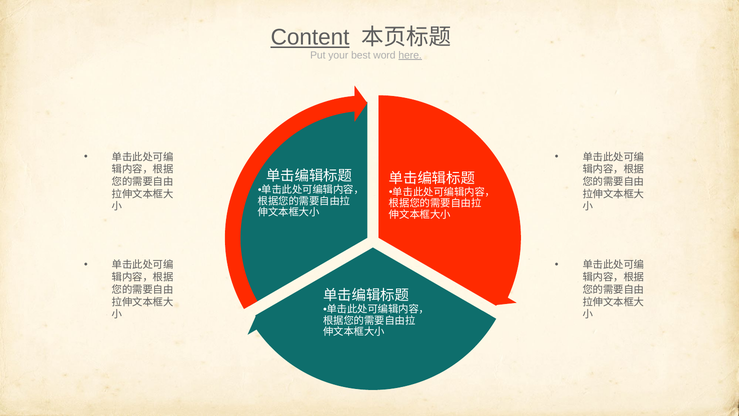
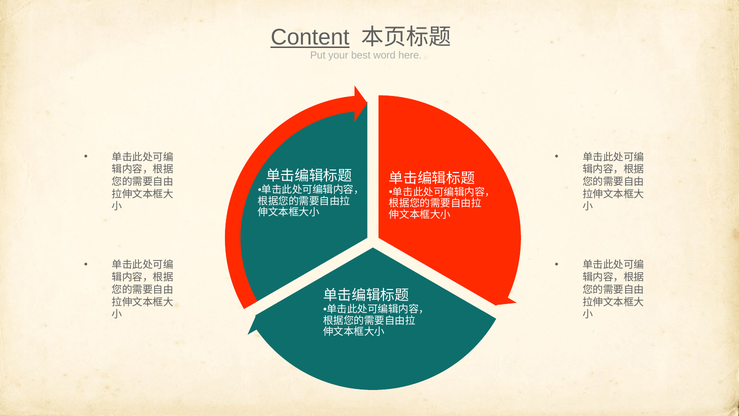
here underline: present -> none
